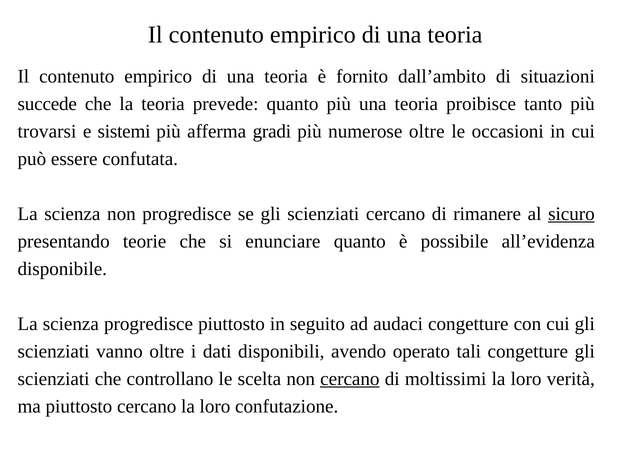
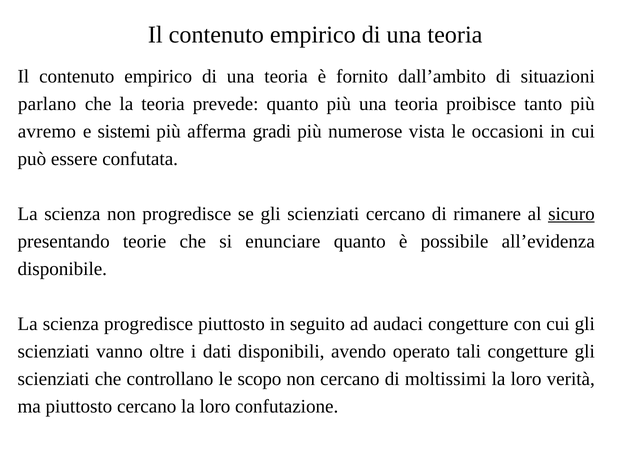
succede: succede -> parlano
trovarsi: trovarsi -> avremo
numerose oltre: oltre -> vista
scelta: scelta -> scopo
cercano at (350, 379) underline: present -> none
